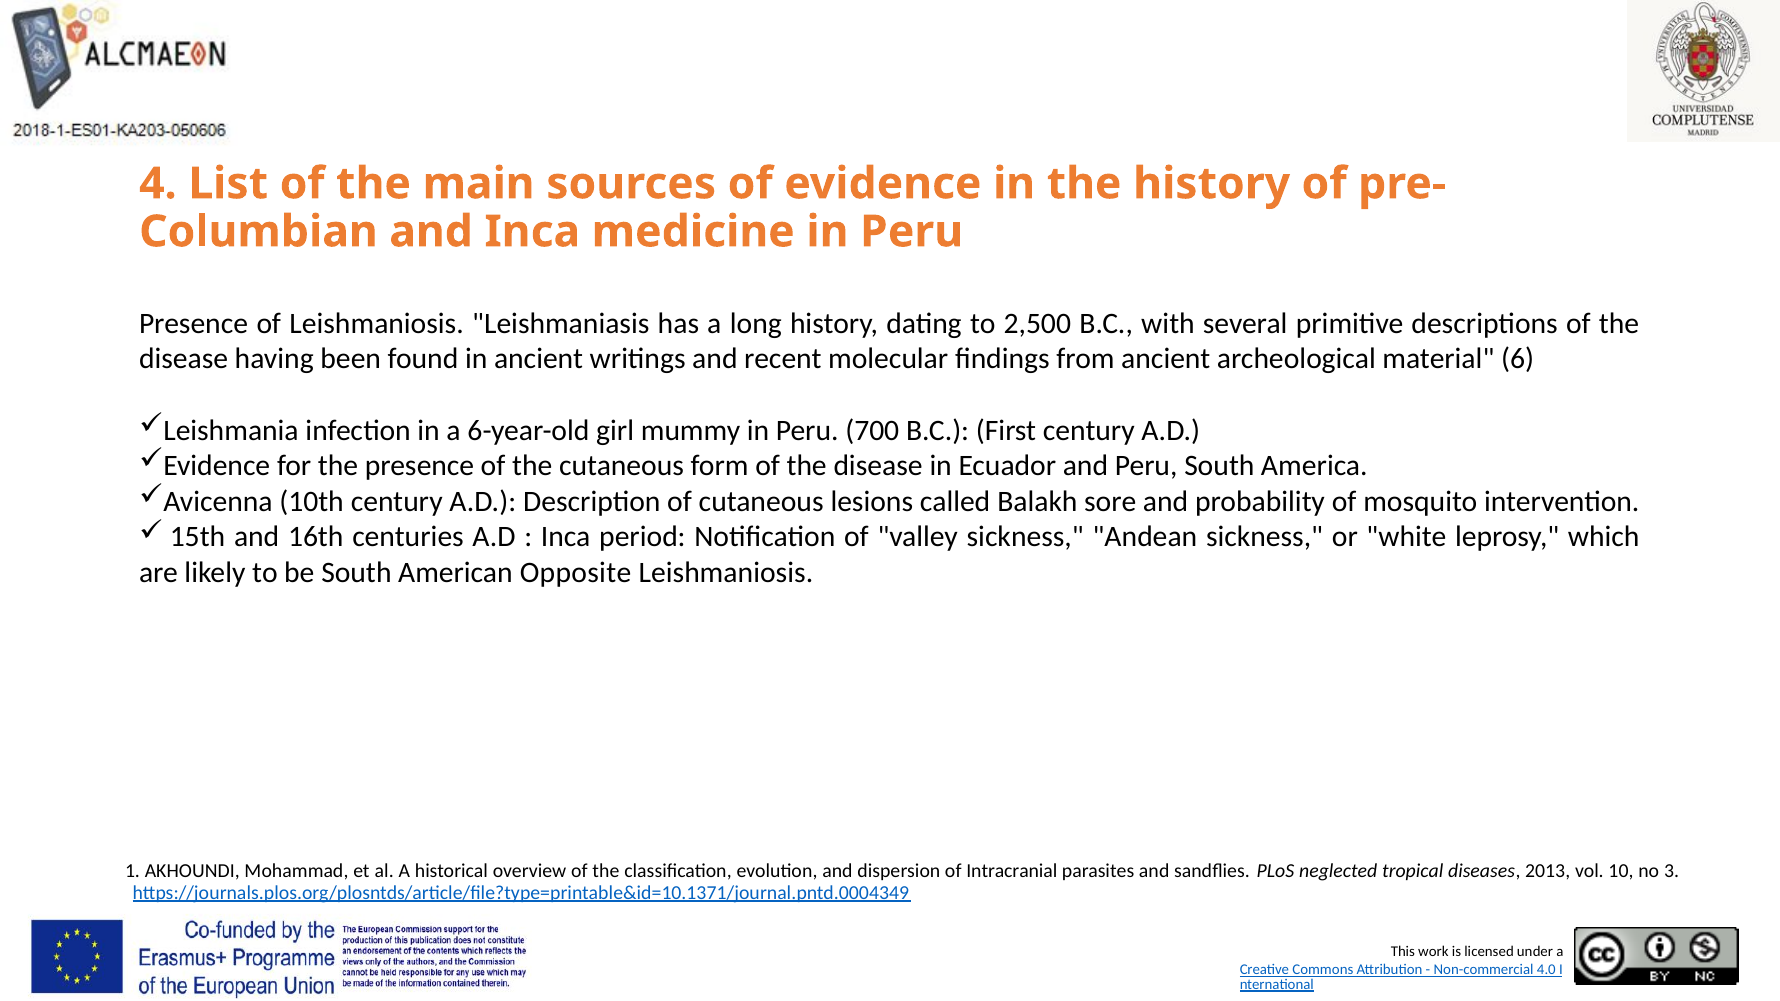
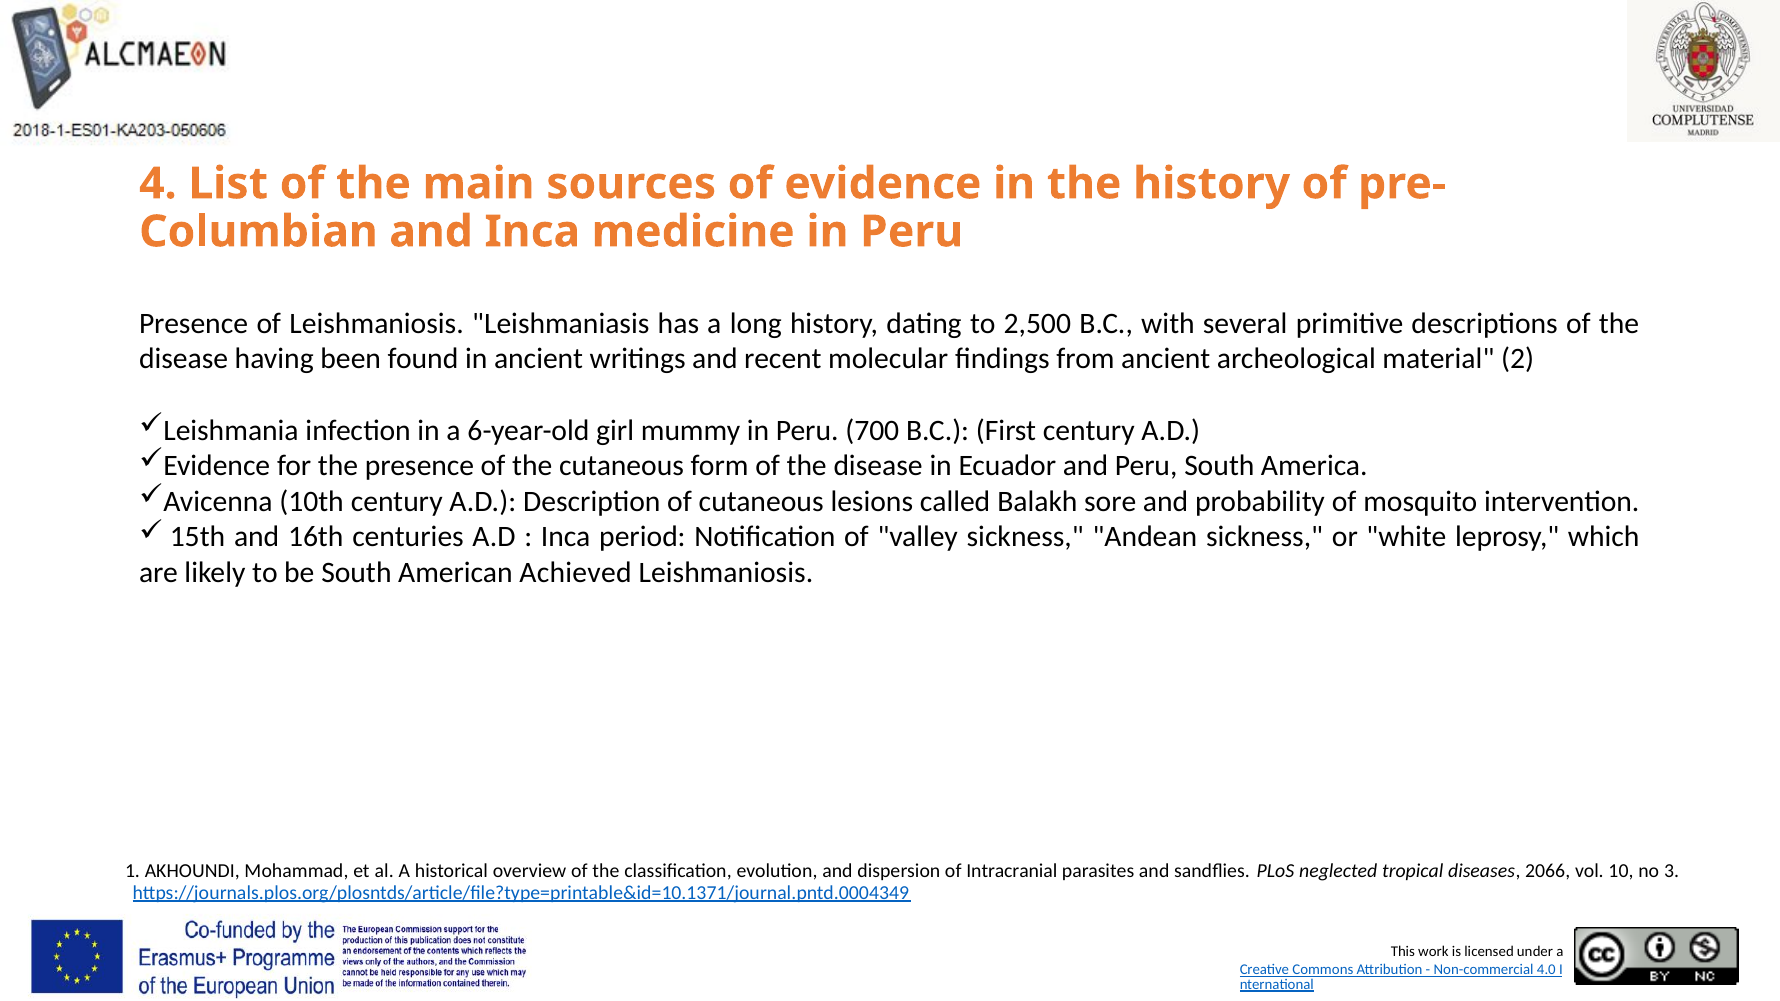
6: 6 -> 2
Opposite: Opposite -> Achieved
2013: 2013 -> 2066
